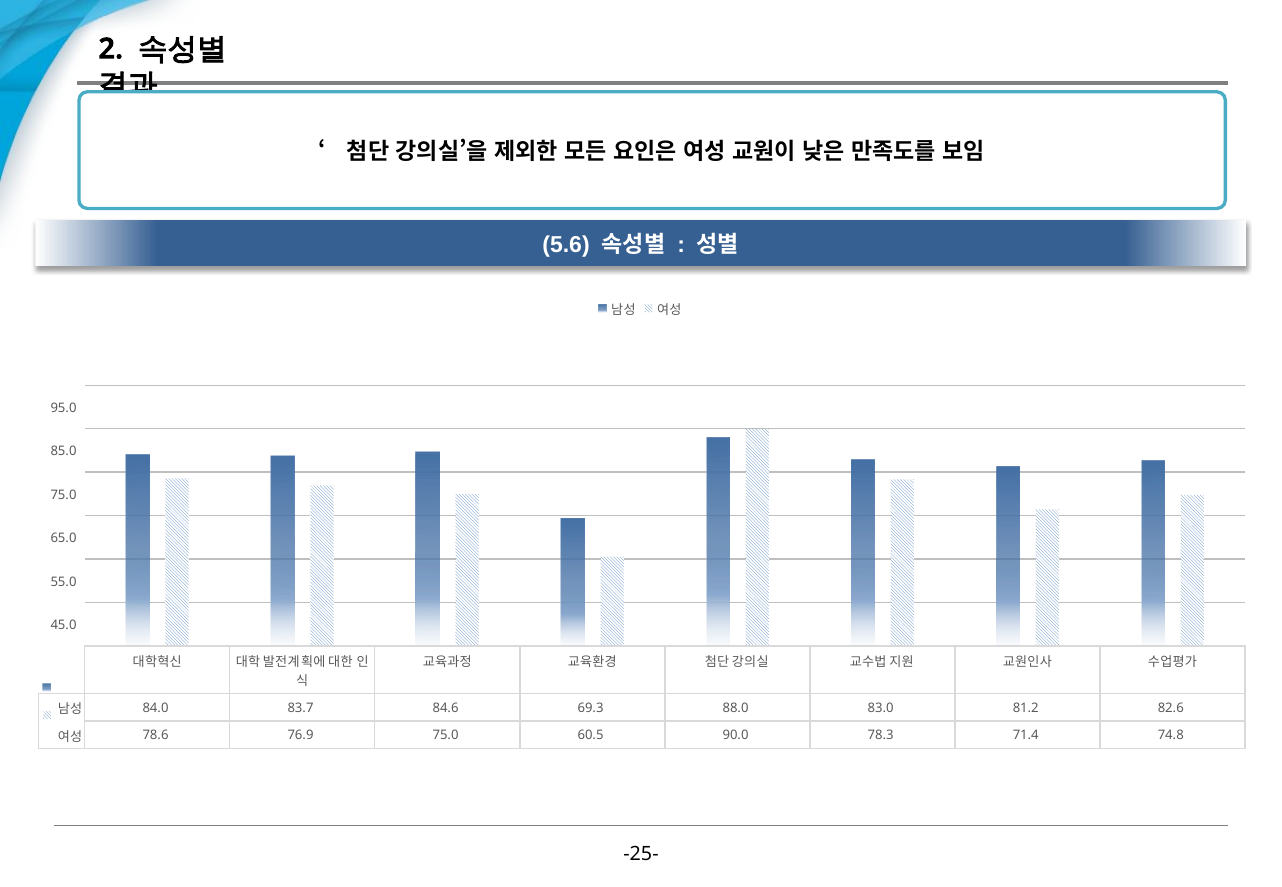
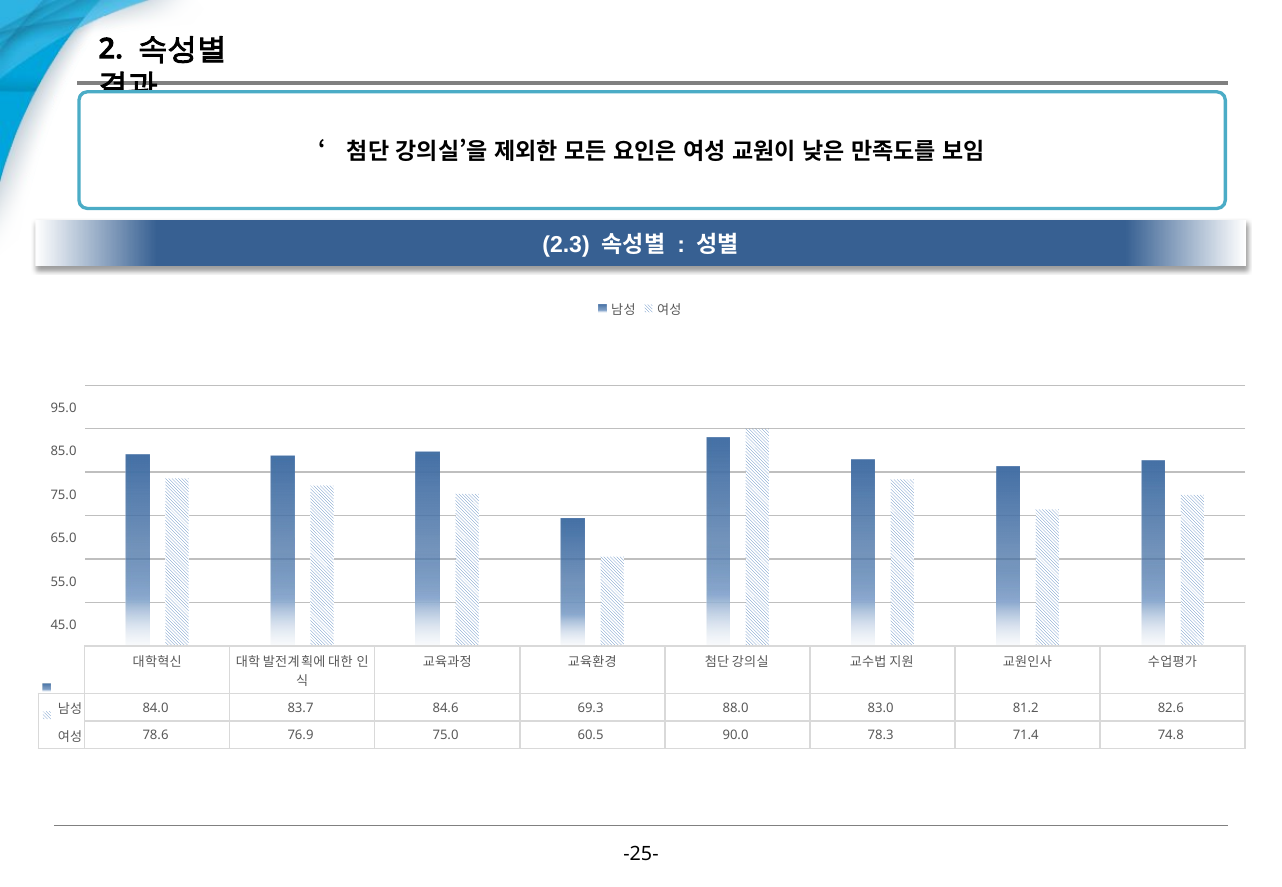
5.6: 5.6 -> 2.3
